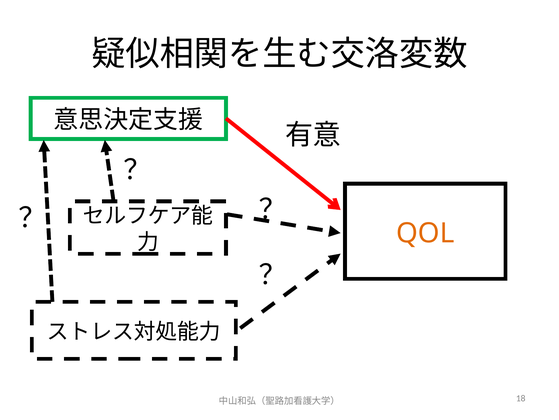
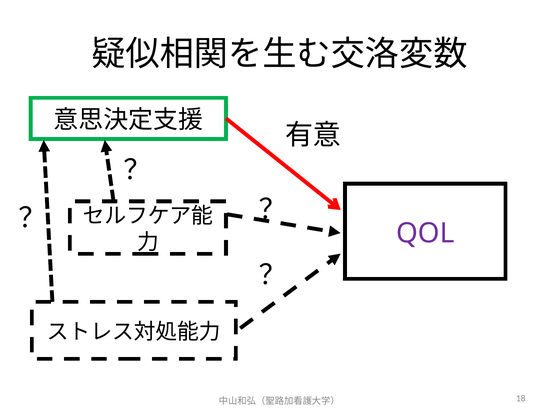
QOL colour: orange -> purple
